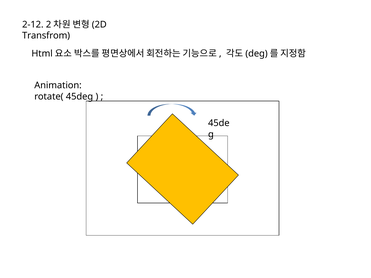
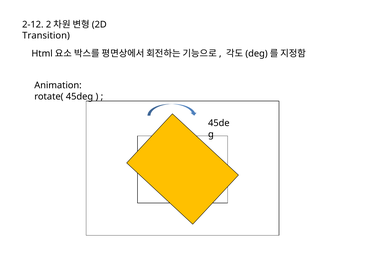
Transfrom: Transfrom -> Transition
